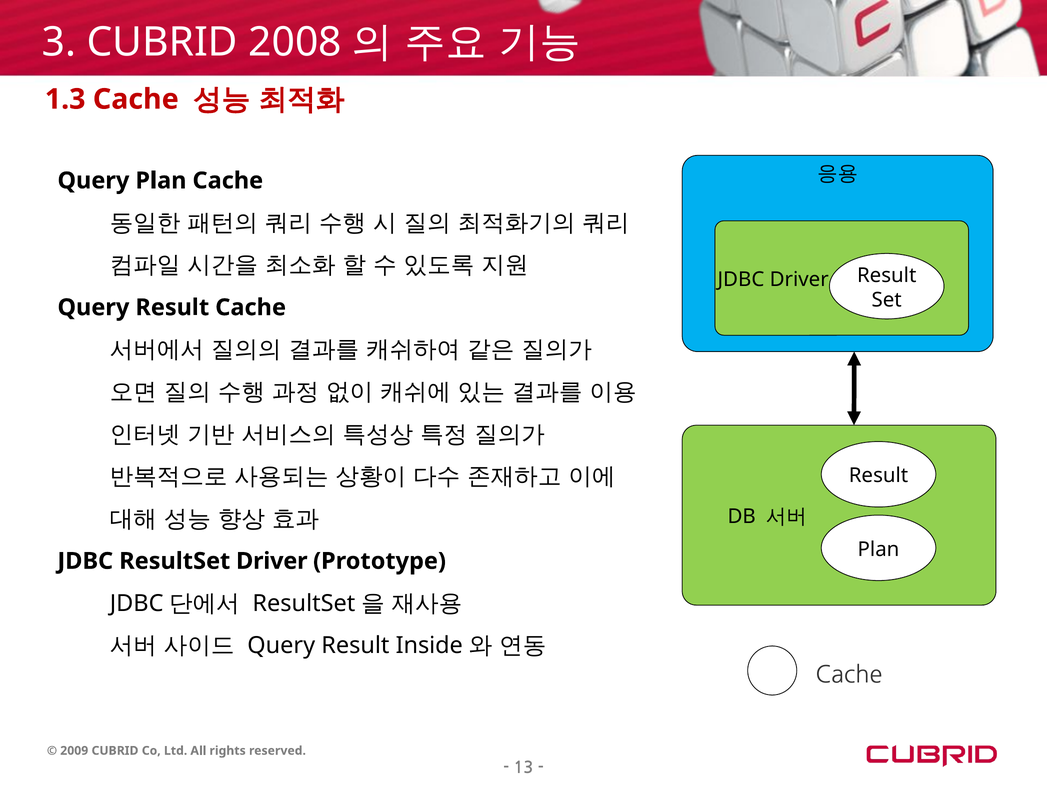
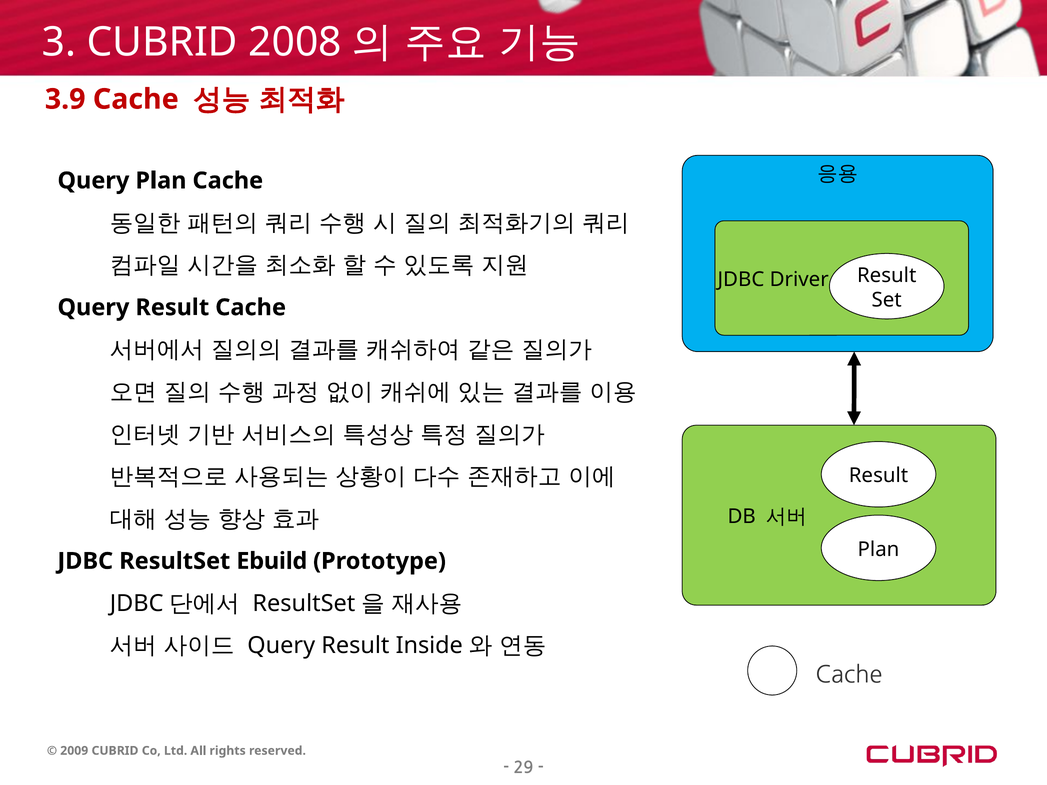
1.3: 1.3 -> 3.9
ResultSet Driver: Driver -> Ebuild
13: 13 -> 29
